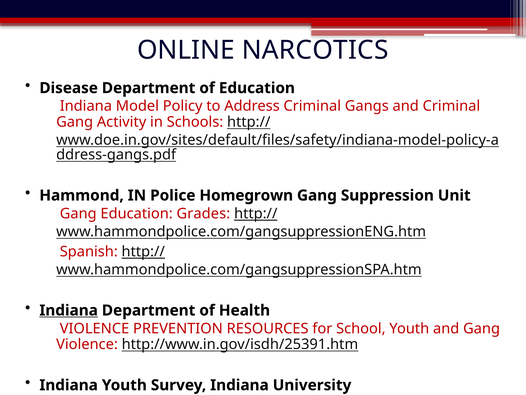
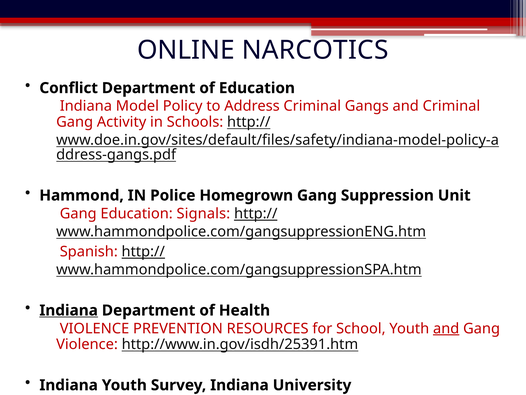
Disease: Disease -> Conflict
Grades: Grades -> Signals
and at (446, 328) underline: none -> present
